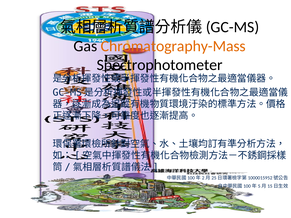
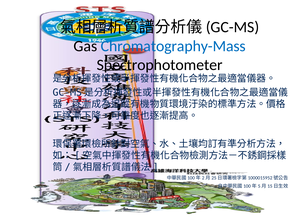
Chromatography-Mass colour: orange -> blue
